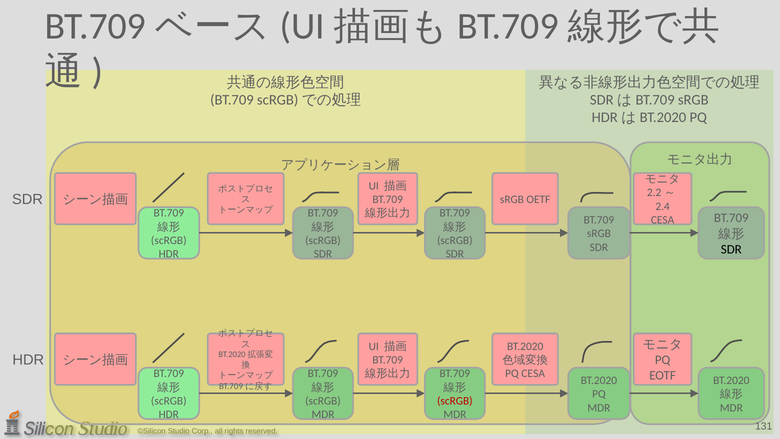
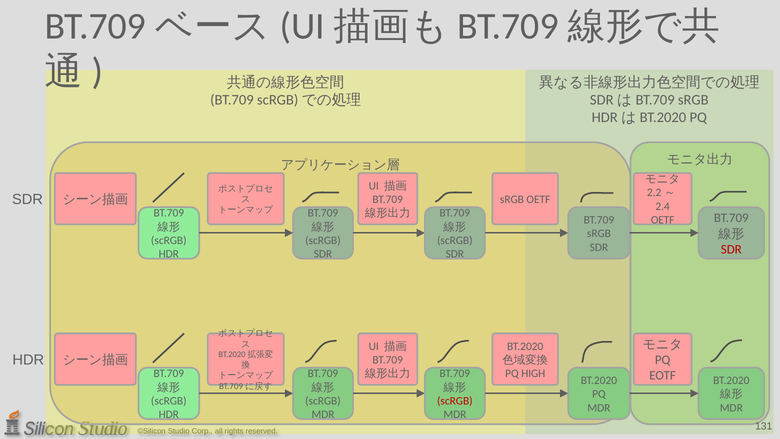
CESA at (663, 220): CESA -> OETF
SDR at (731, 249) colour: black -> red
PQ CESA: CESA -> HIGH
